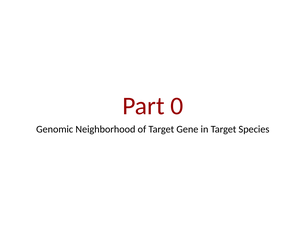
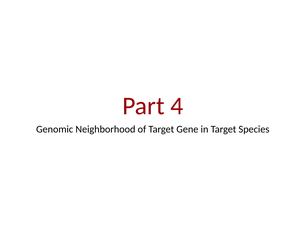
0: 0 -> 4
